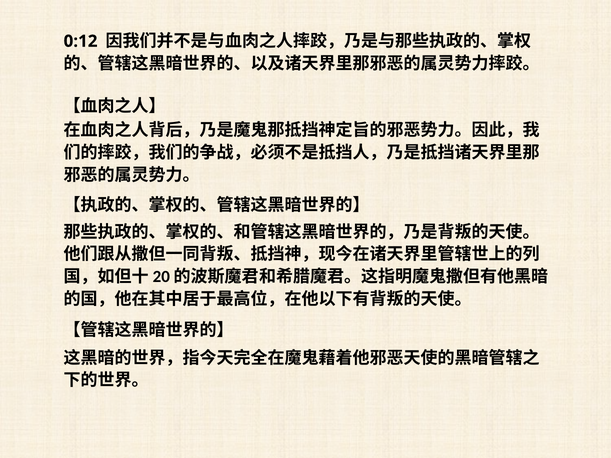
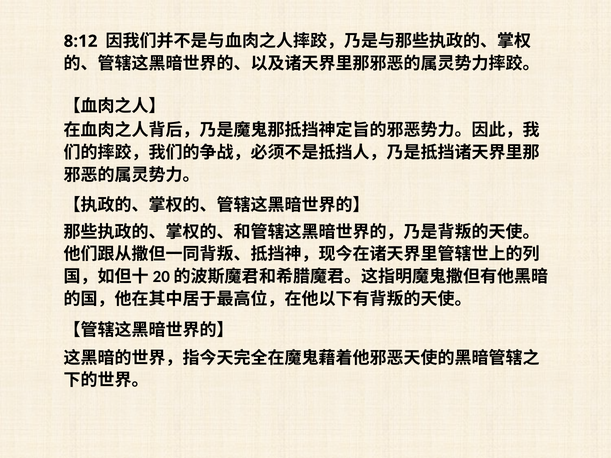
0:12: 0:12 -> 8:12
